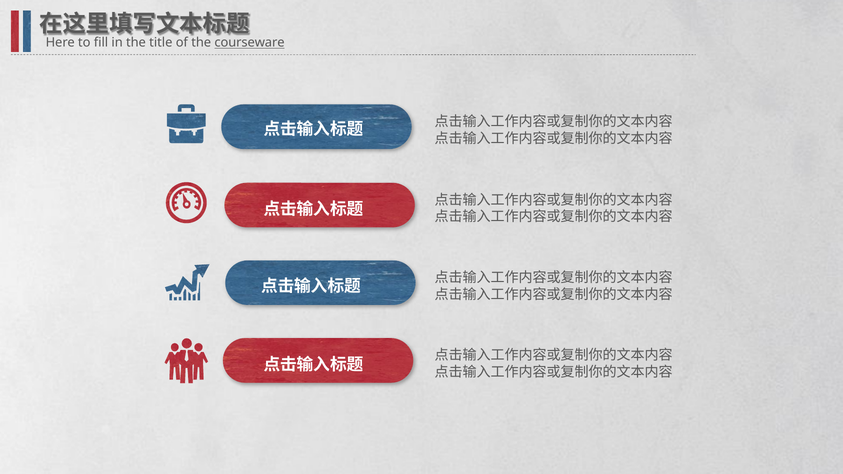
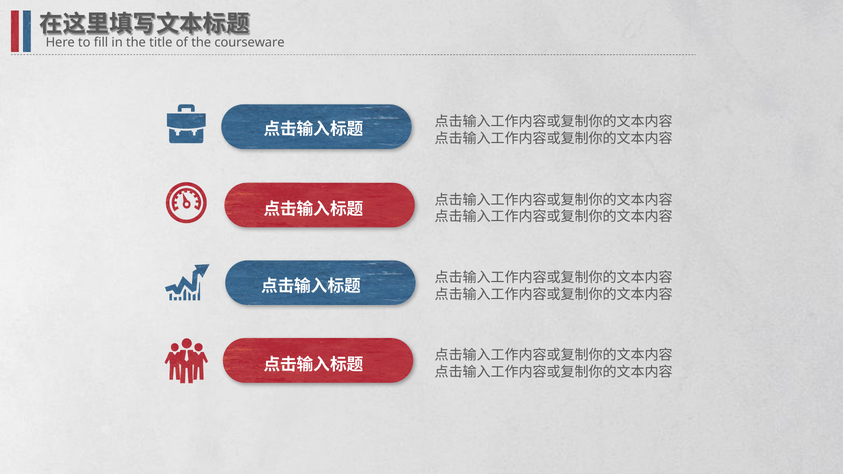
courseware underline: present -> none
